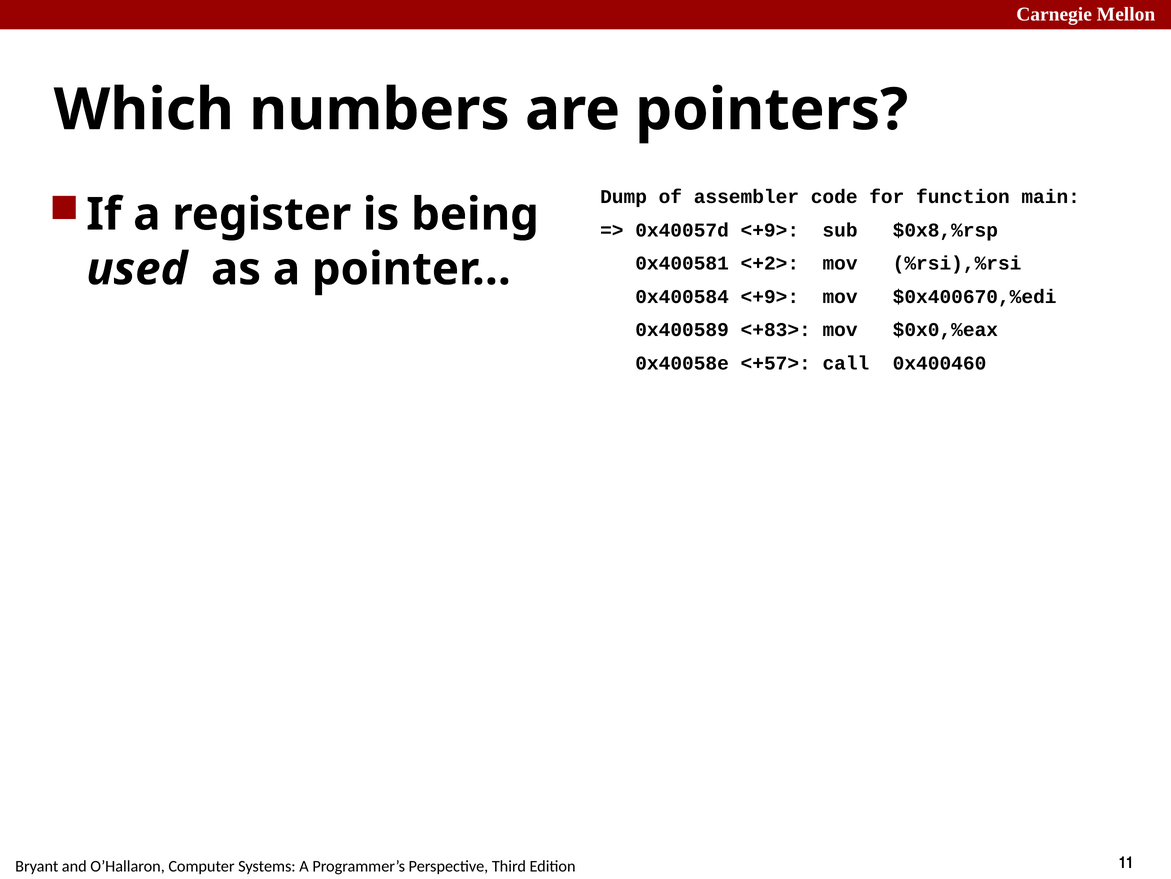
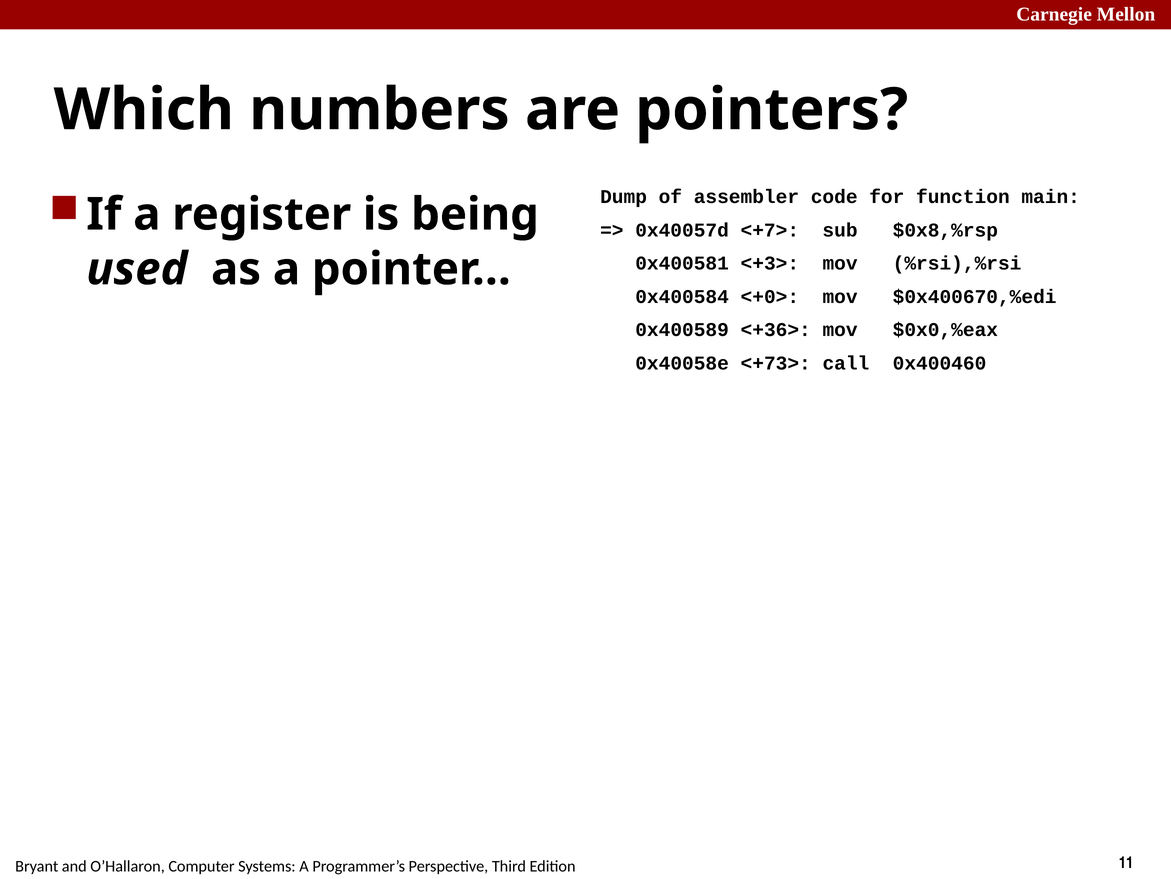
0x40057d <+9>: <+9> -> <+7>
<+2>: <+2> -> <+3>
0x400584 <+9>: <+9> -> <+0>
<+83>: <+83> -> <+36>
<+57>: <+57> -> <+73>
